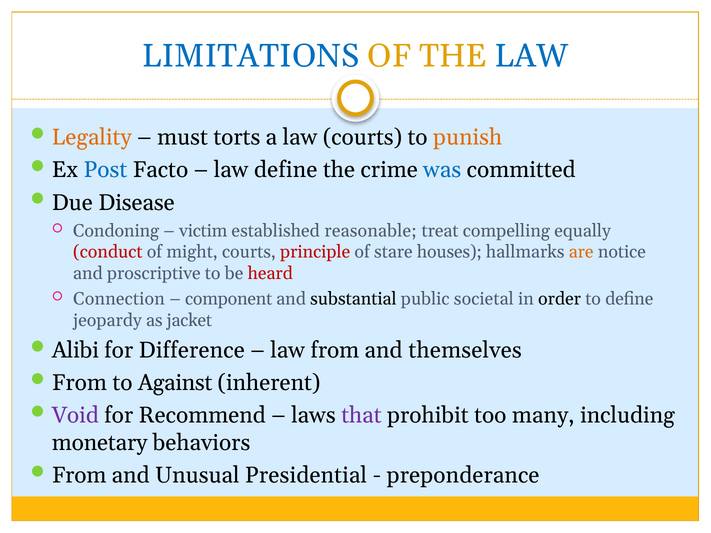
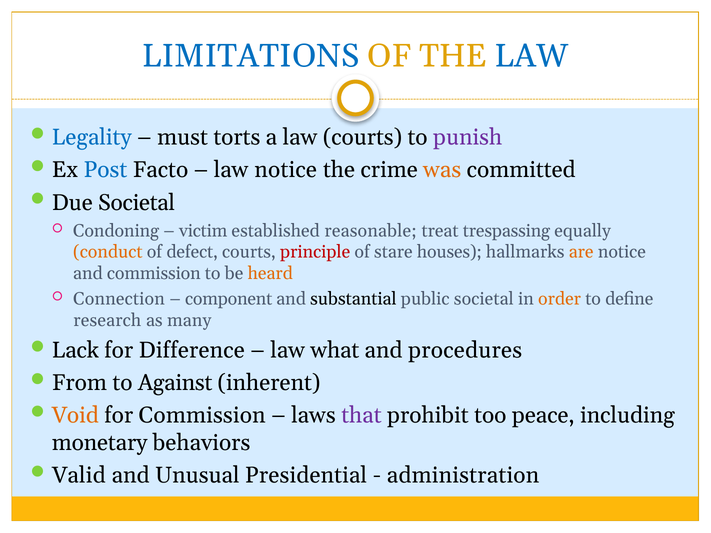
Legality colour: orange -> blue
punish colour: orange -> purple
law define: define -> notice
was colour: blue -> orange
Due Disease: Disease -> Societal
compelling: compelling -> trespassing
conduct colour: red -> orange
might: might -> defect
and proscriptive: proscriptive -> commission
heard colour: red -> orange
order colour: black -> orange
jeopardy: jeopardy -> research
jacket: jacket -> many
Alibi: Alibi -> Lack
law from: from -> what
themselves: themselves -> procedures
Void colour: purple -> orange
for Recommend: Recommend -> Commission
many: many -> peace
From at (79, 476): From -> Valid
preponderance: preponderance -> administration
